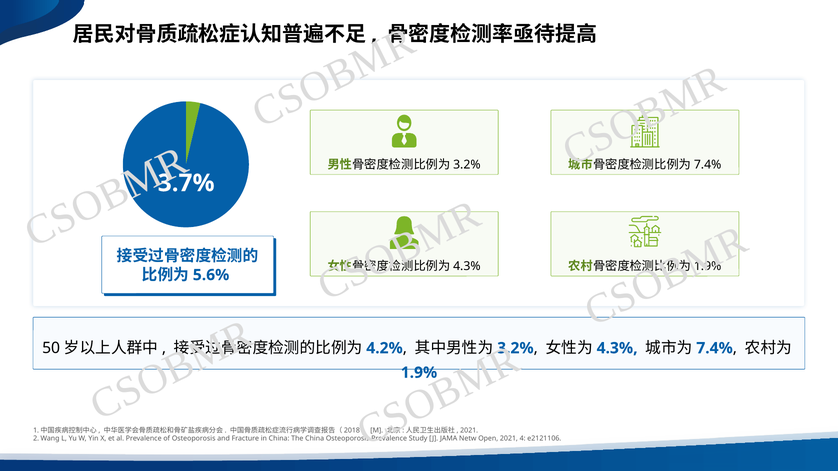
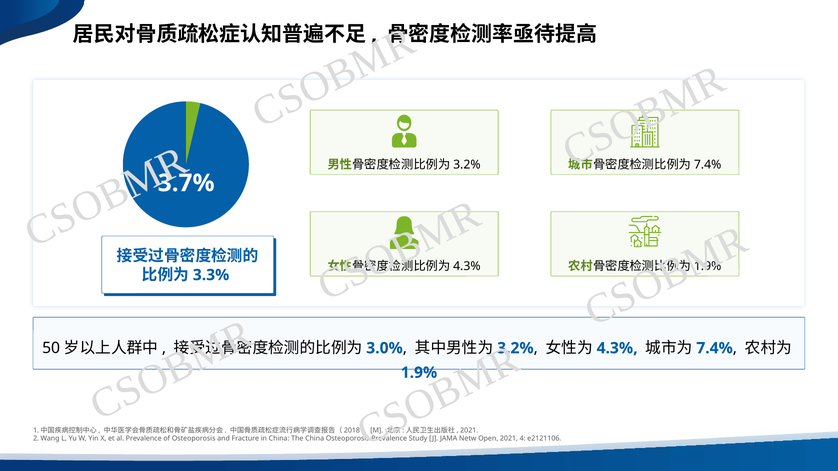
5.6%: 5.6% -> 3.3%
4.2%: 4.2% -> 3.0%
